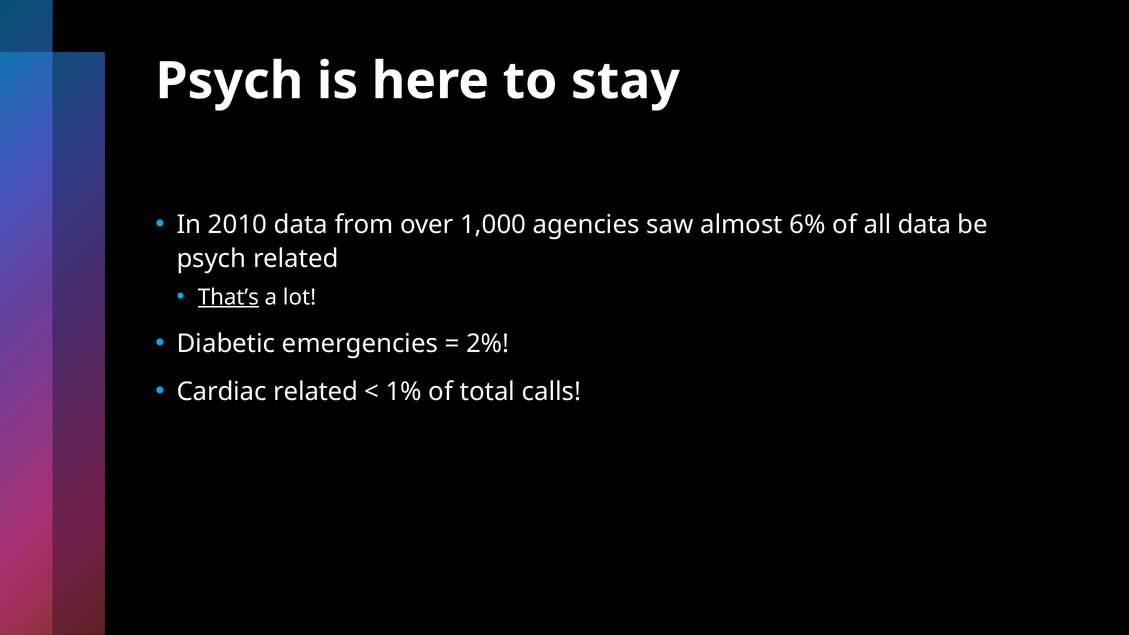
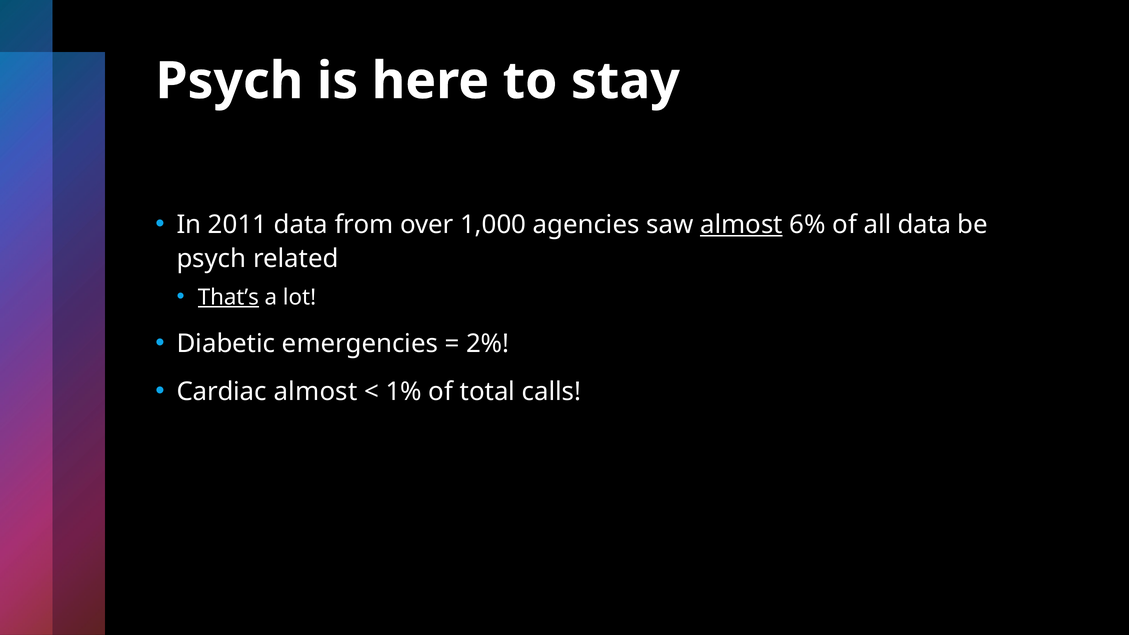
2010: 2010 -> 2011
almost at (741, 225) underline: none -> present
Cardiac related: related -> almost
